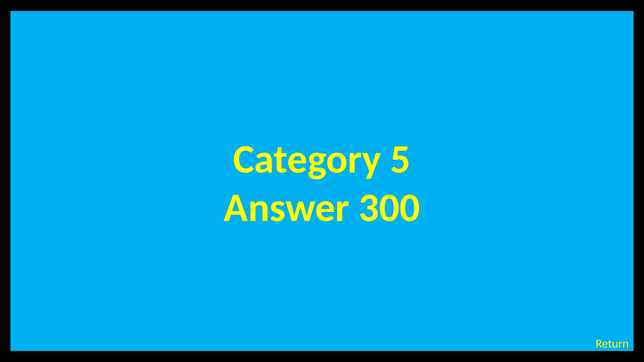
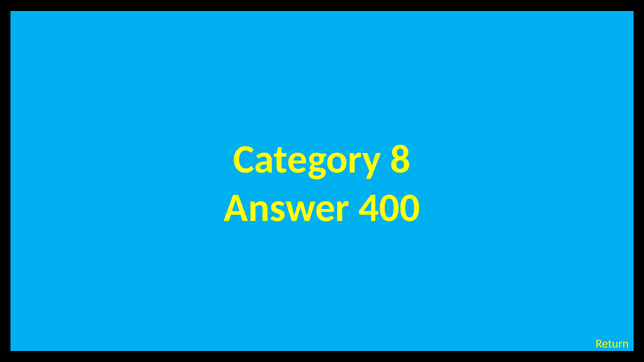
5: 5 -> 8
300: 300 -> 400
